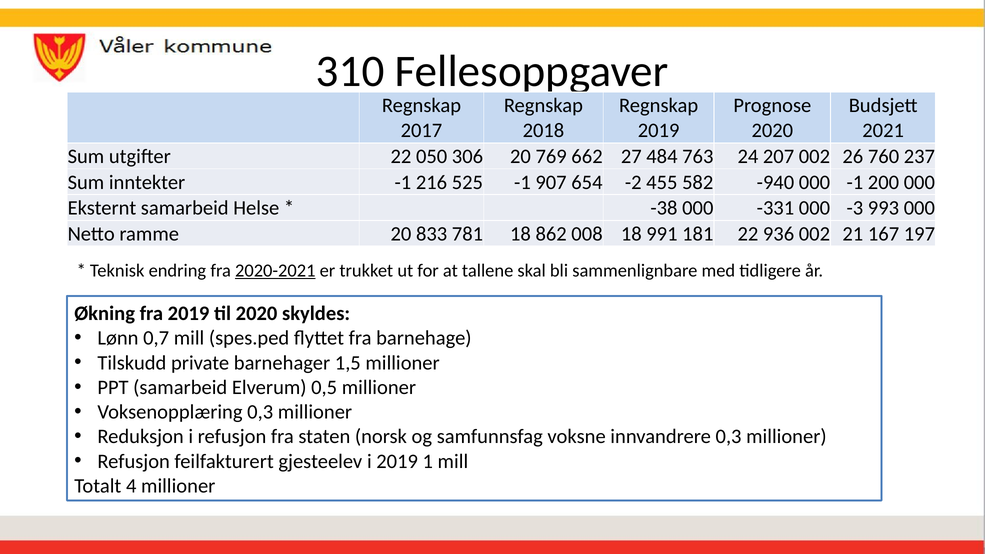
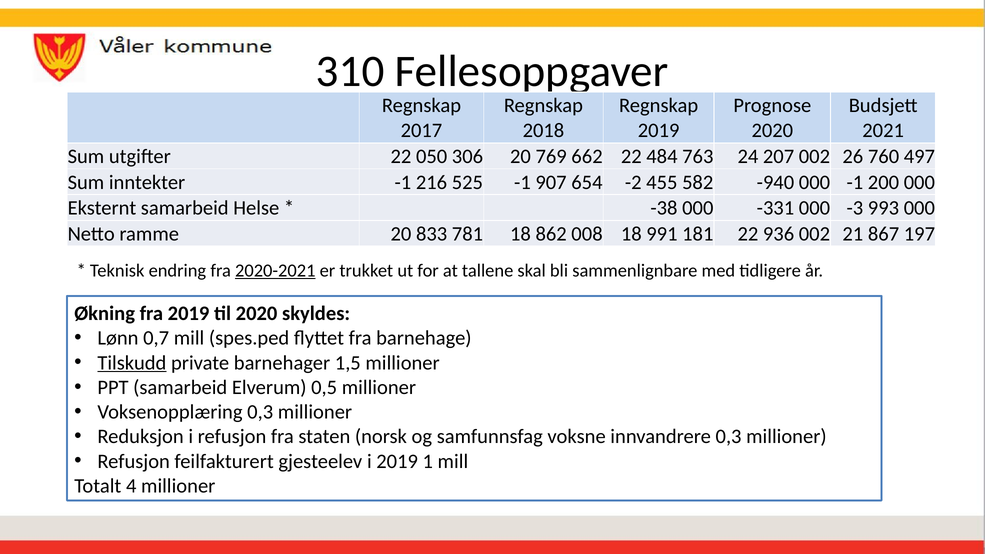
662 27: 27 -> 22
237: 237 -> 497
167: 167 -> 867
Tilskudd underline: none -> present
